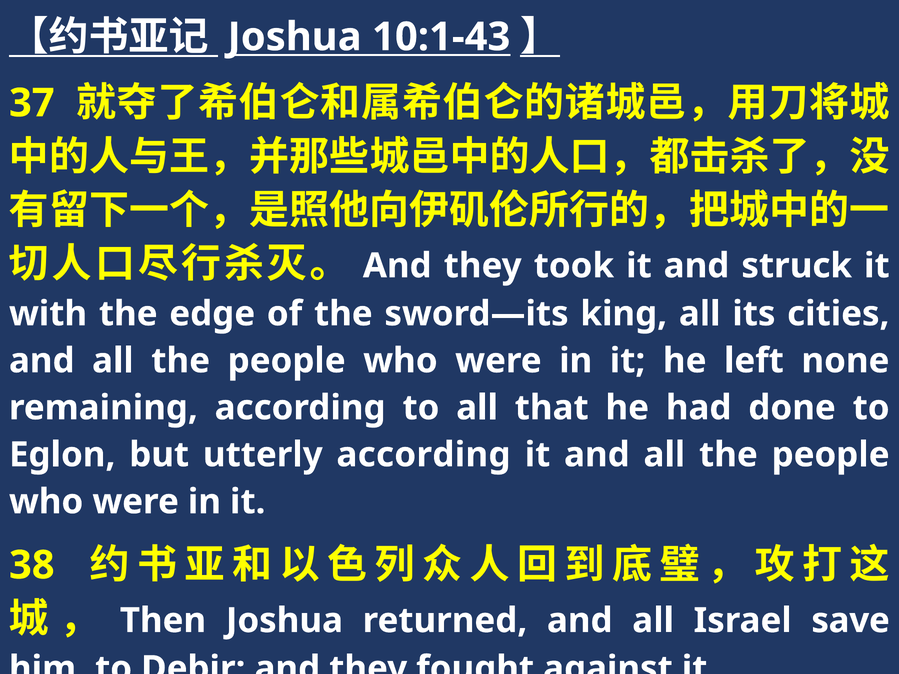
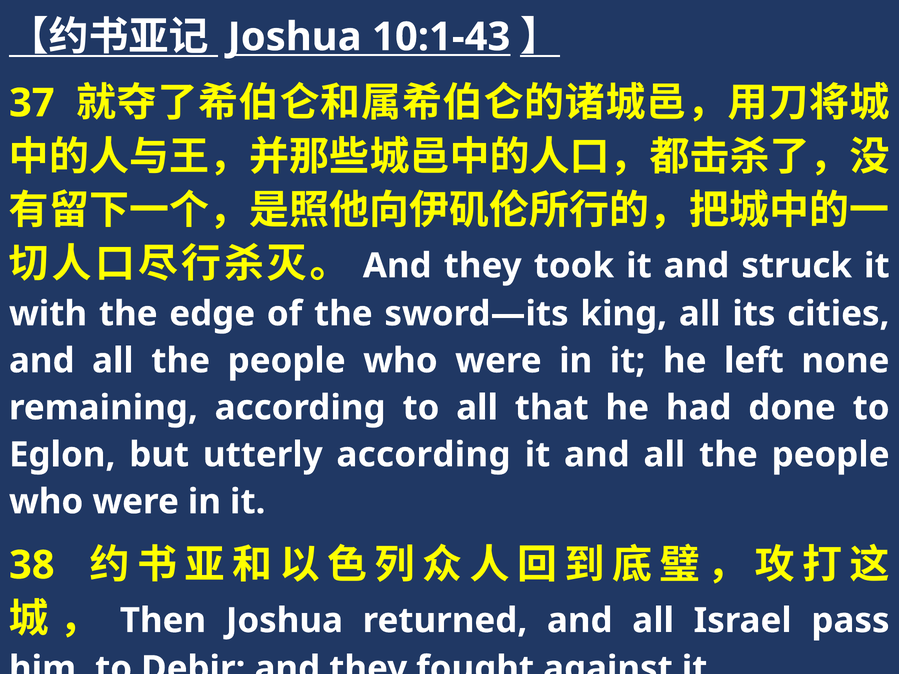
save: save -> pass
